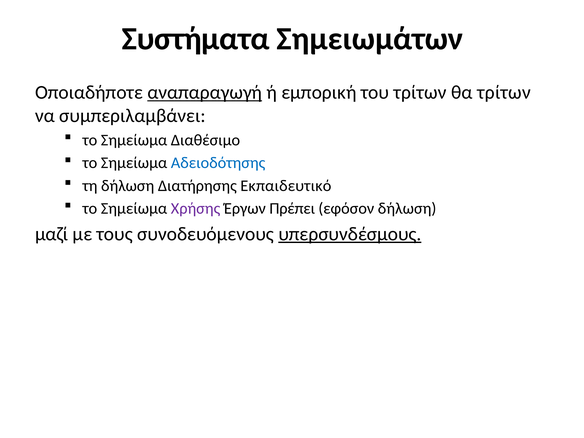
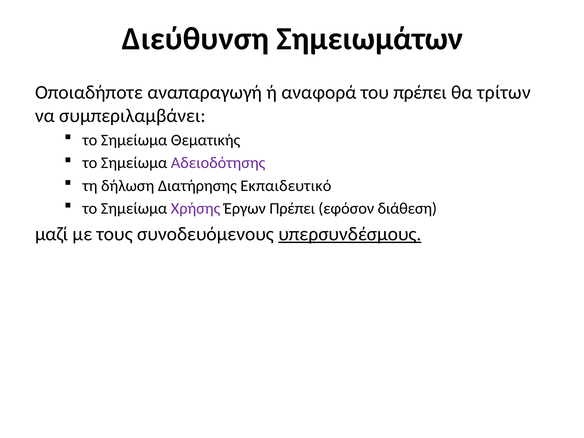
Συστήματα: Συστήματα -> Διεύθυνση
αναπαραγωγή underline: present -> none
εμπορική: εμπορική -> αναφορά
του τρίτων: τρίτων -> πρέπει
Διαθέσιμο: Διαθέσιμο -> Θεματικής
Αδειοδότησης colour: blue -> purple
εφόσον δήλωση: δήλωση -> διάθεση
